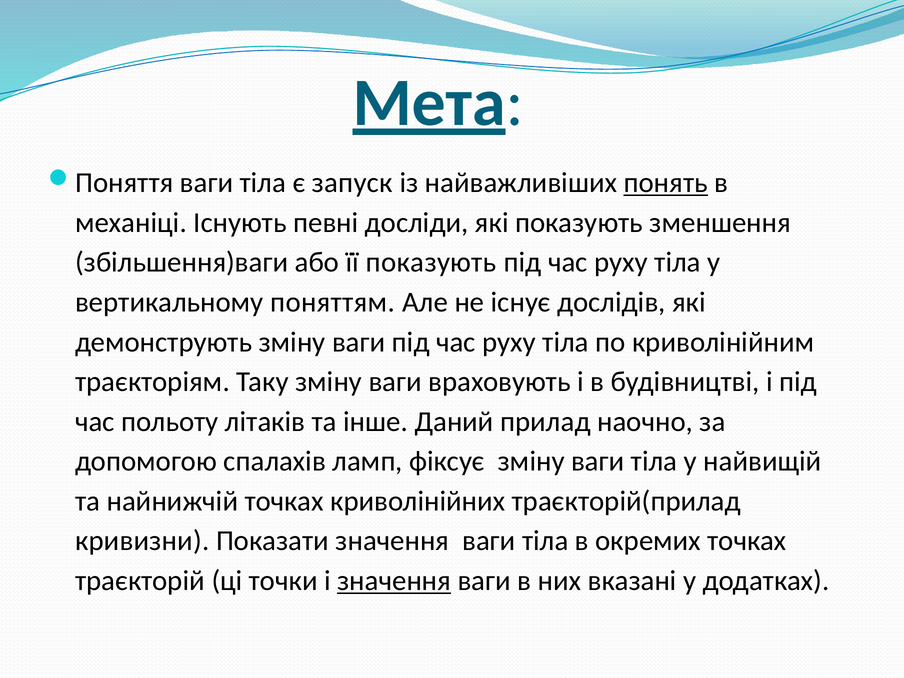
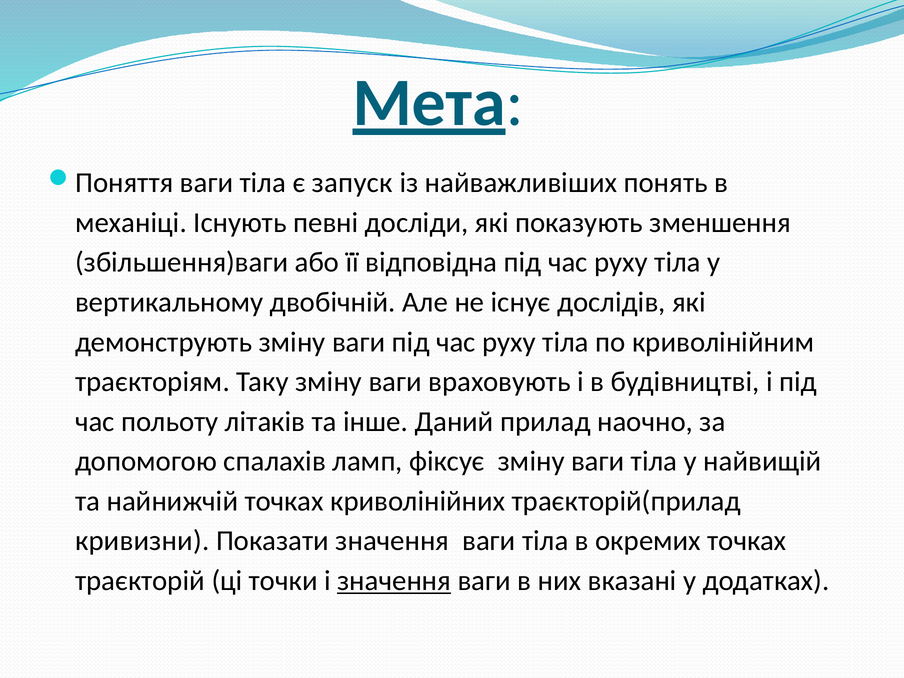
понять underline: present -> none
її показують: показують -> відповідна
поняттям: поняттям -> двобічній
